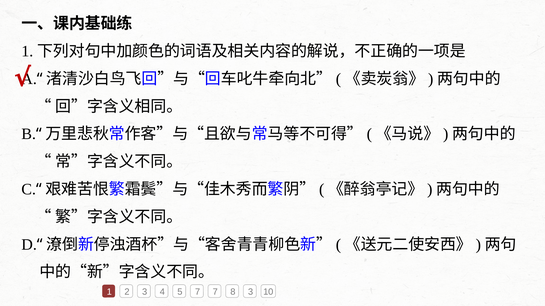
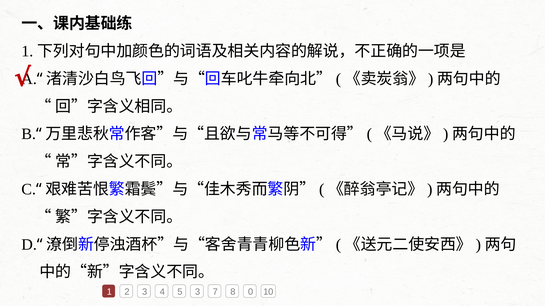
5 7: 7 -> 3
8 3: 3 -> 0
